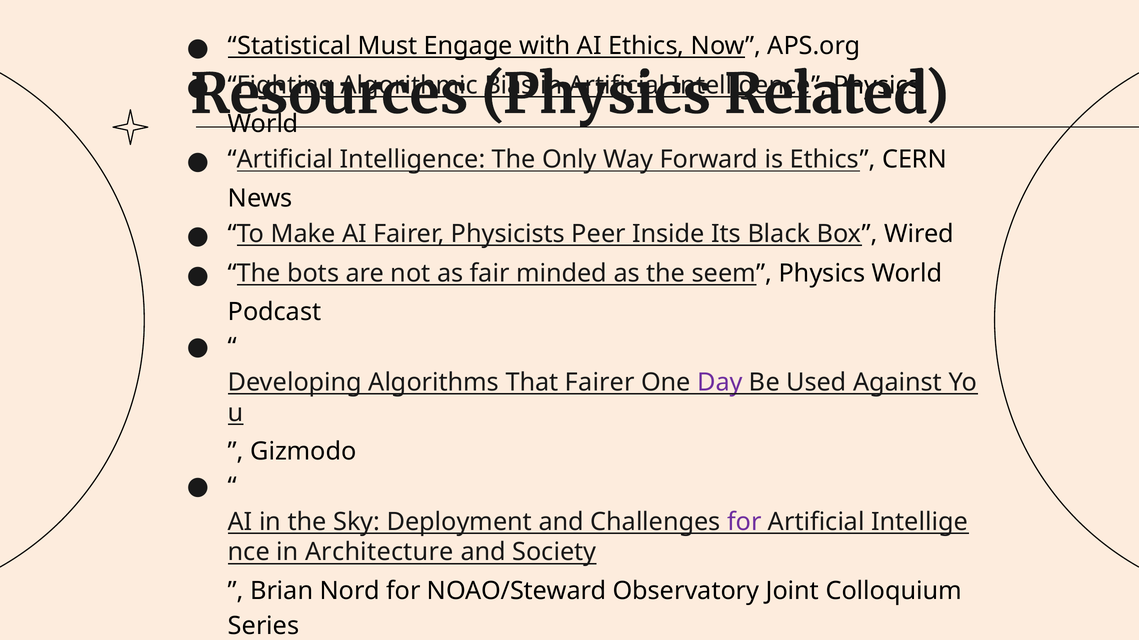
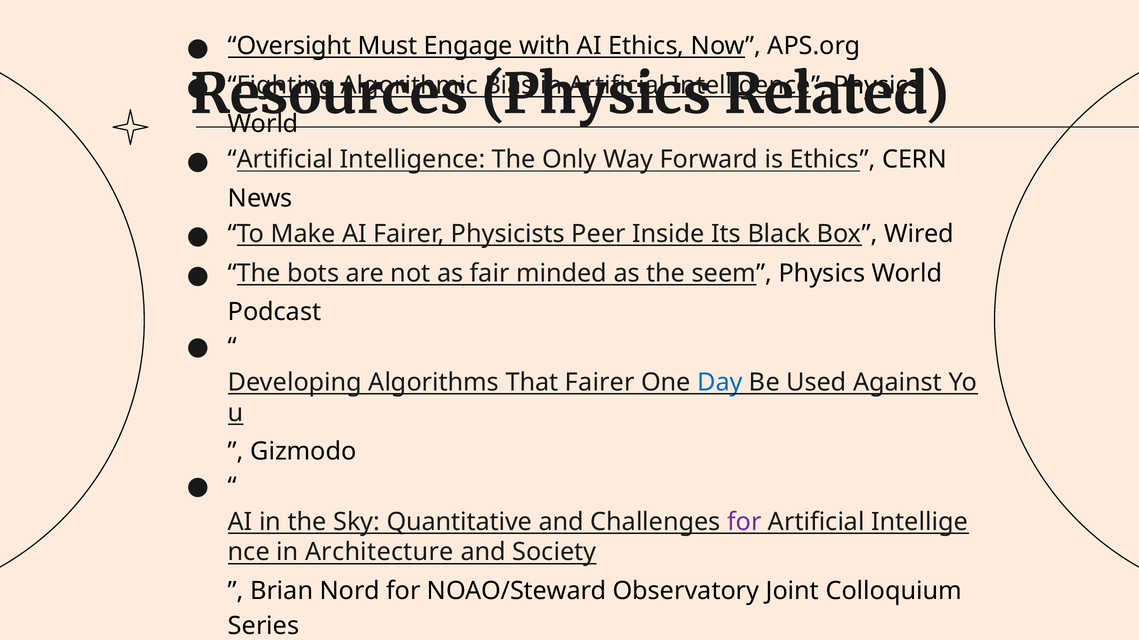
Statistical: Statistical -> Oversight
Day colour: purple -> blue
Deployment: Deployment -> Quantitative
